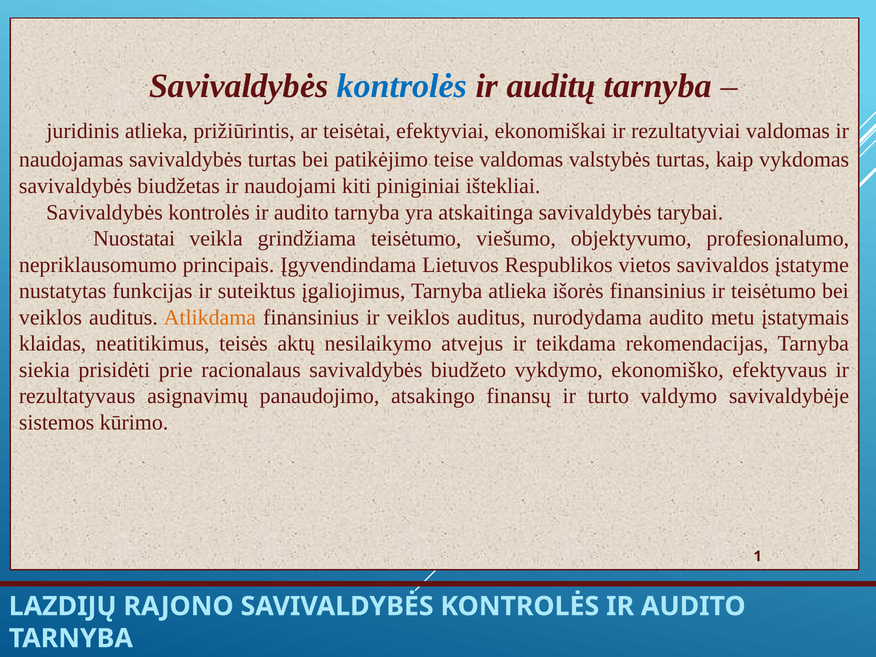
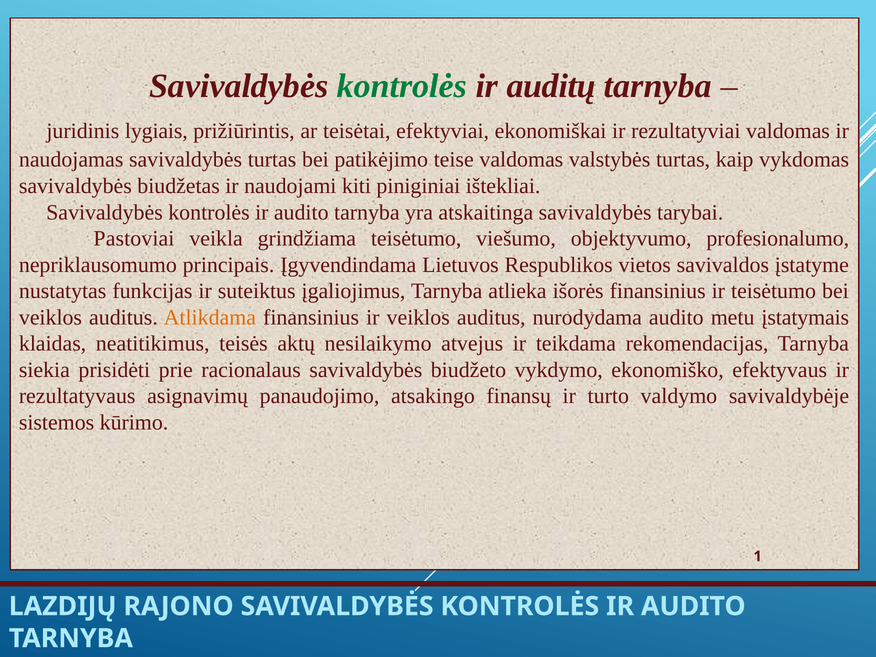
kontrolės at (402, 86) colour: blue -> green
juridinis atlieka: atlieka -> lygiais
Nuostatai: Nuostatai -> Pastoviai
